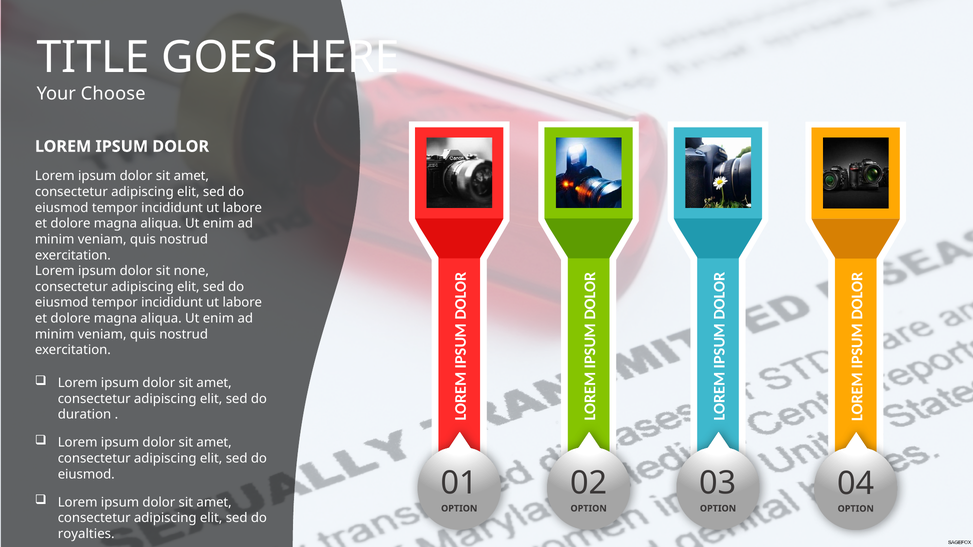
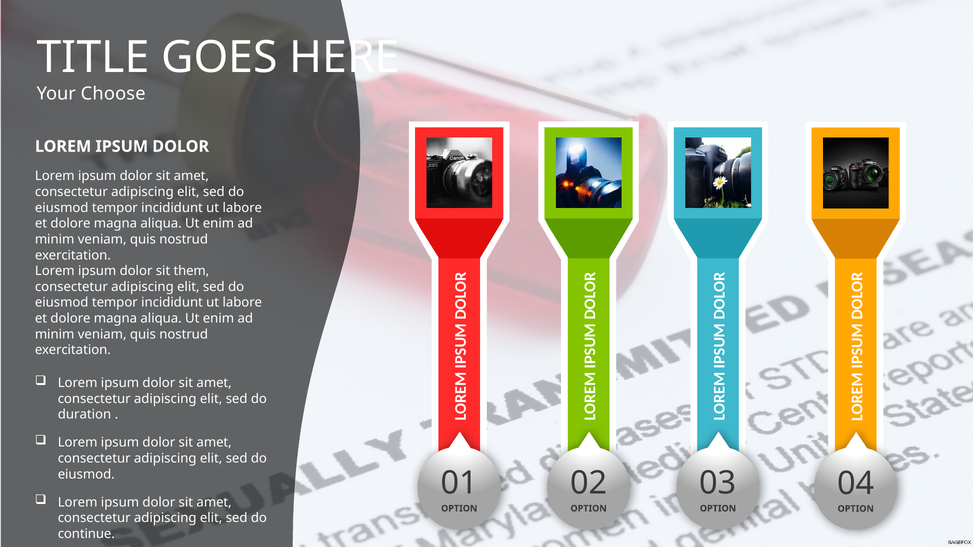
none: none -> them
royalties: royalties -> continue
